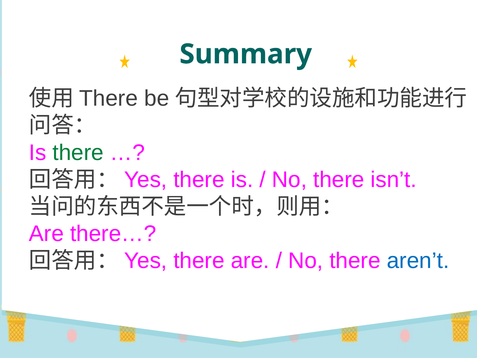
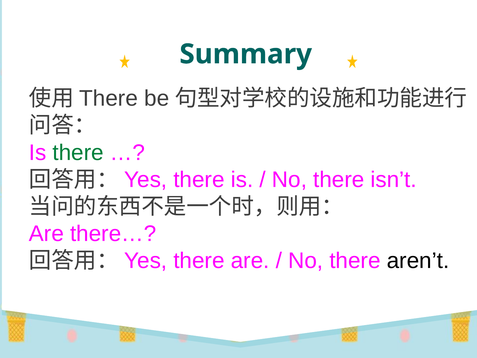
aren’t colour: blue -> black
